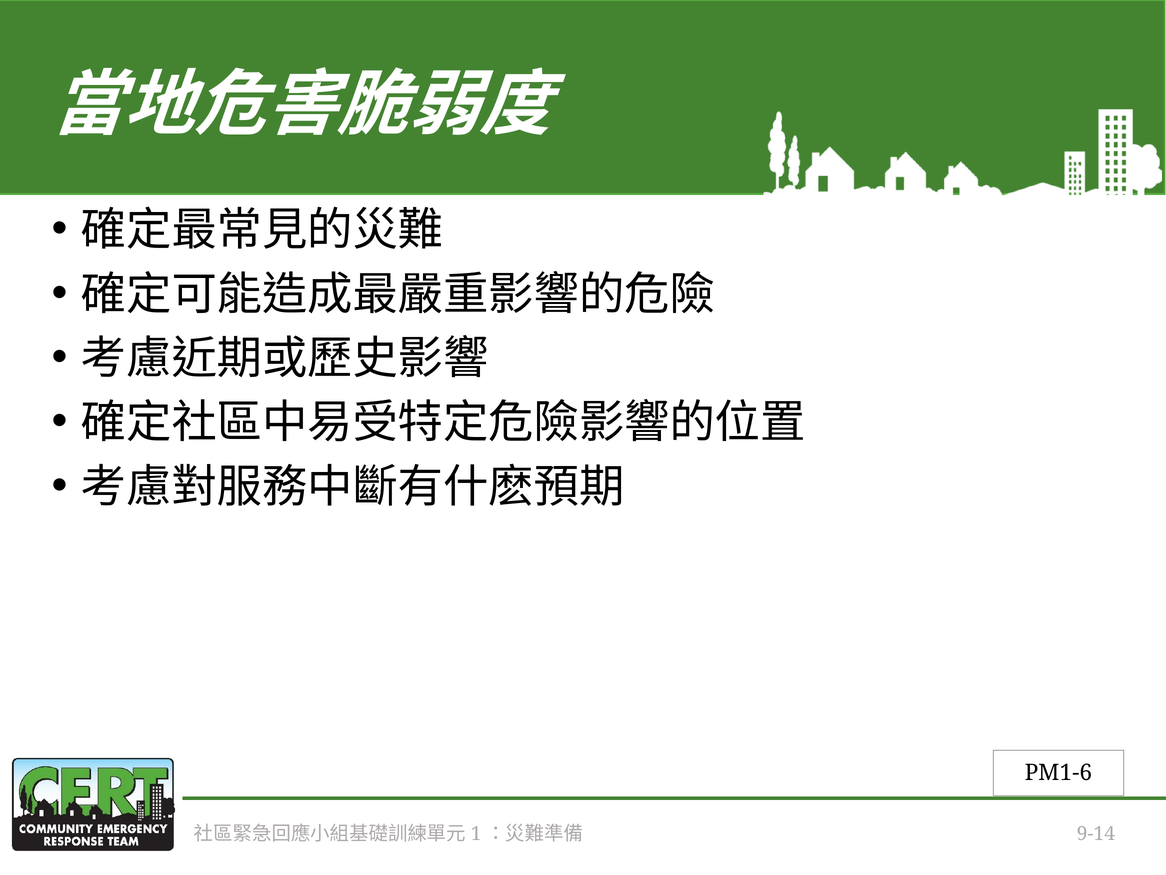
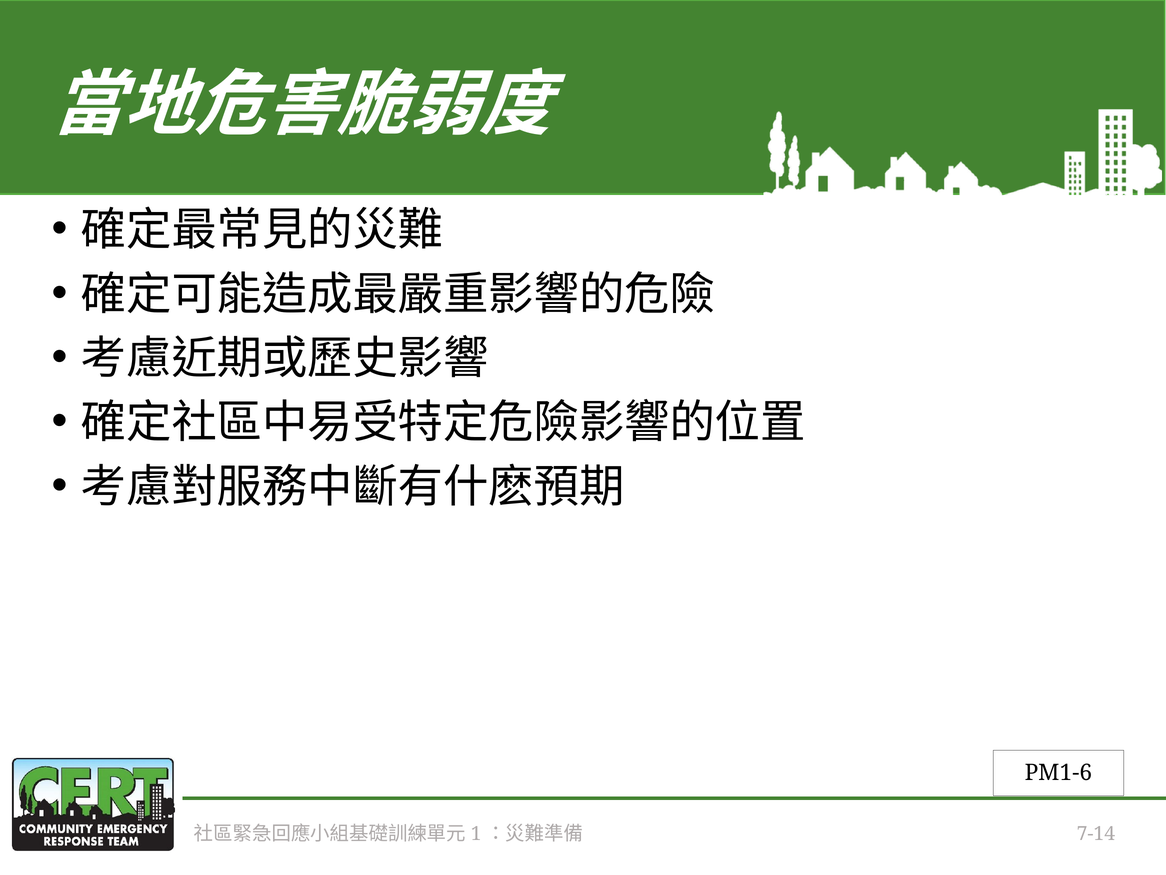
9-14: 9-14 -> 7-14
